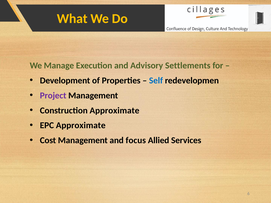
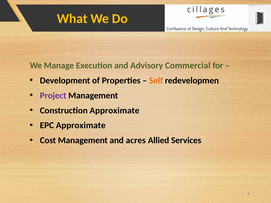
Settlements: Settlements -> Commercial
Self colour: blue -> orange
focus: focus -> acres
